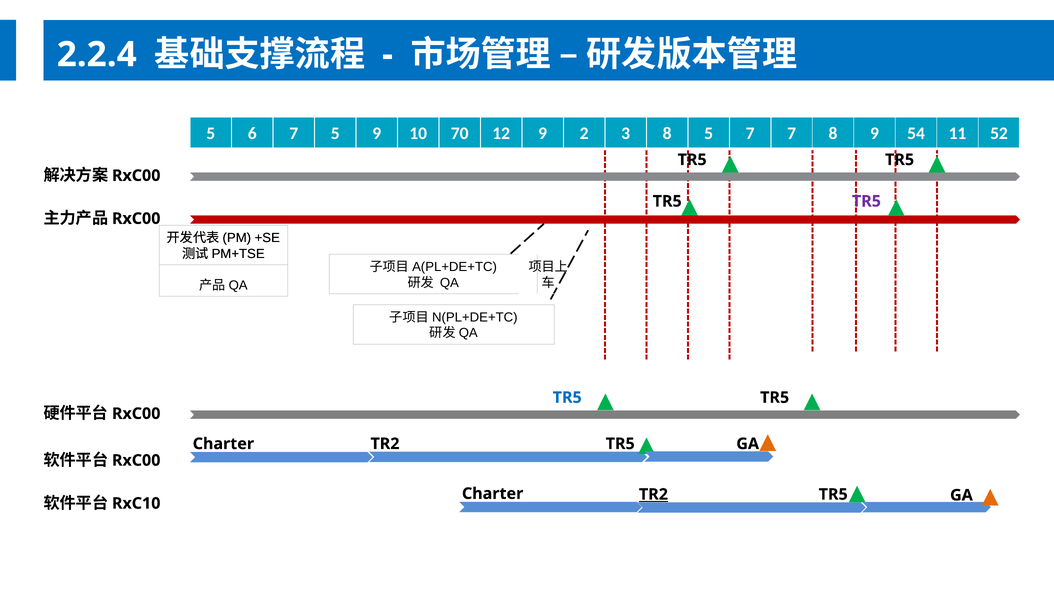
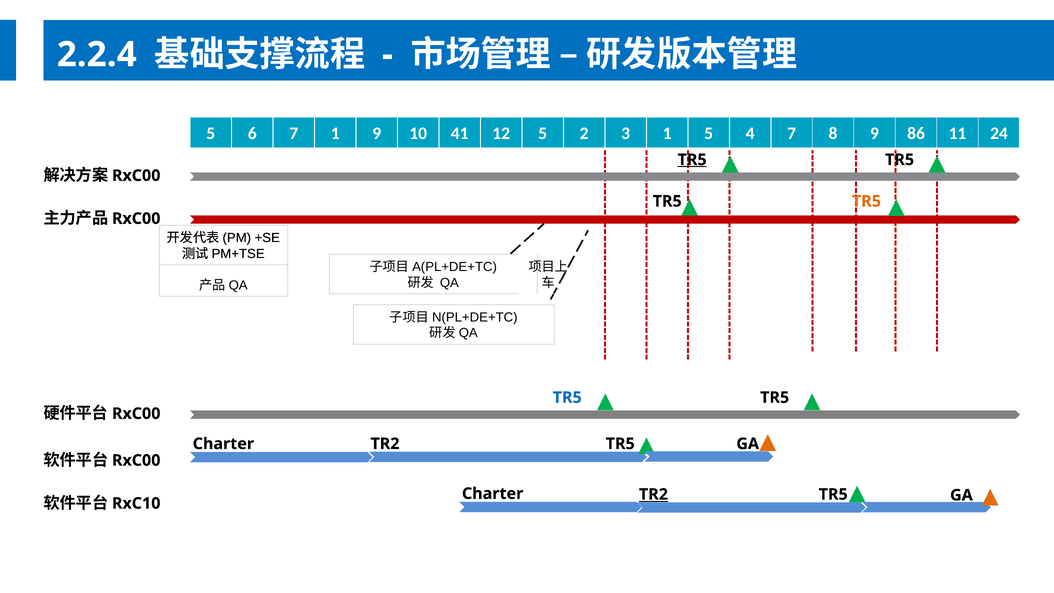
7 5: 5 -> 1
70: 70 -> 41
12 9: 9 -> 5
3 8: 8 -> 1
5 7: 7 -> 4
54: 54 -> 86
52: 52 -> 24
TR5 at (692, 160) underline: none -> present
TR5 at (866, 201) colour: purple -> orange
